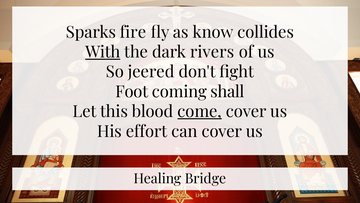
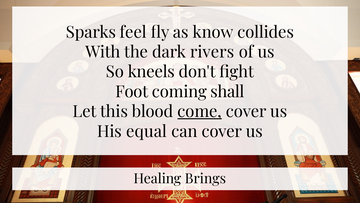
fire: fire -> feel
With underline: present -> none
jeered: jeered -> kneels
effort: effort -> equal
Bridge: Bridge -> Brings
